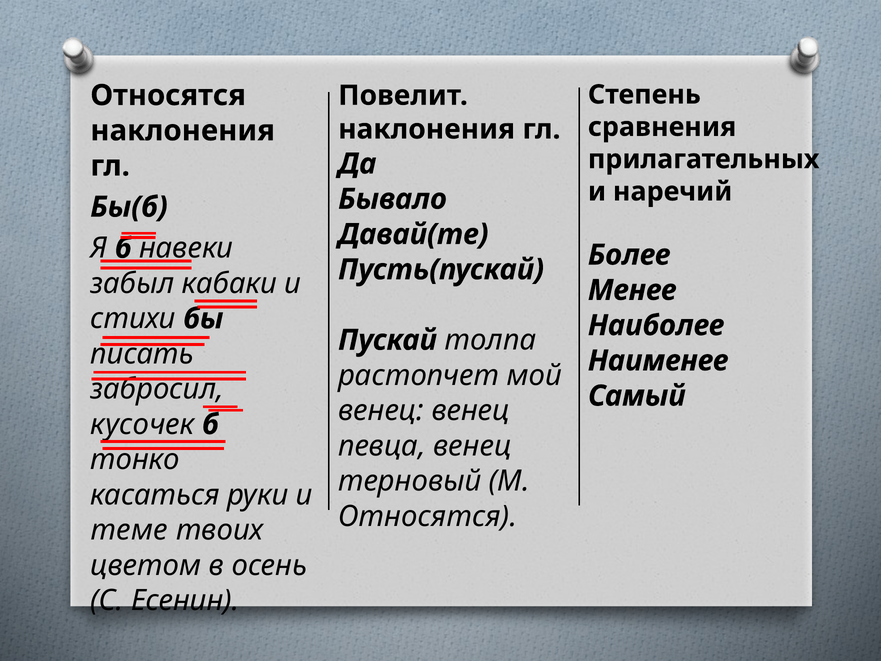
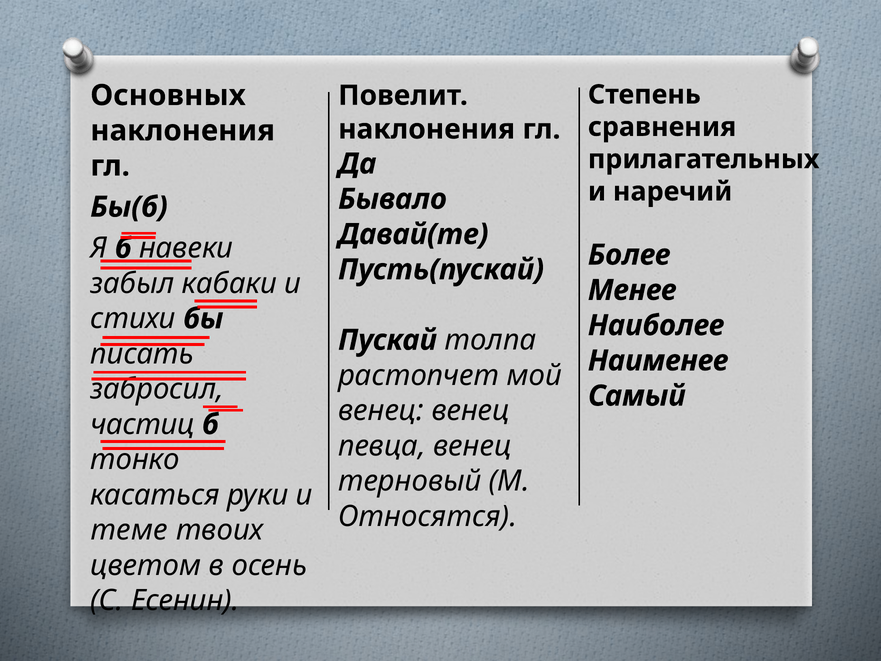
Относятся at (168, 95): Относятся -> Основных
кусочек: кусочек -> частиц
